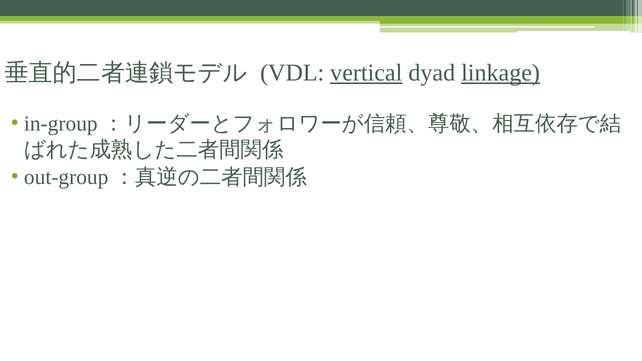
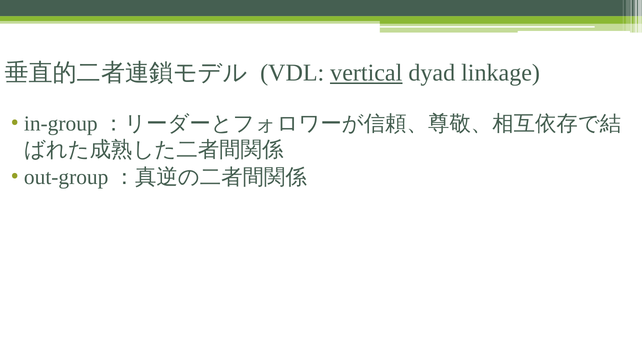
linkage underline: present -> none
